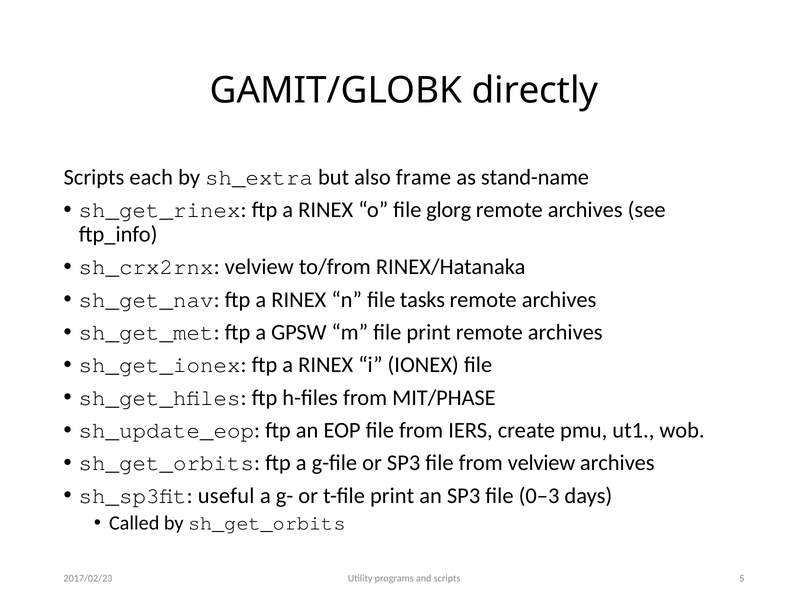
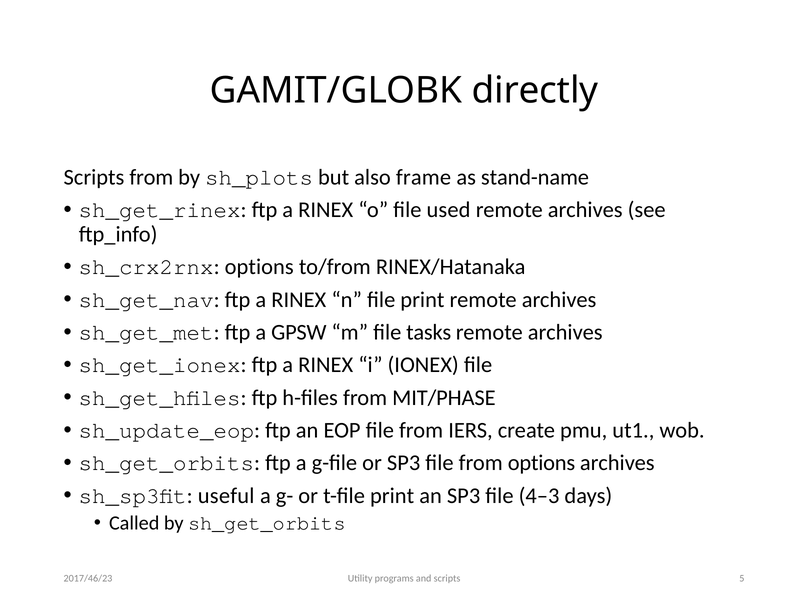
Scripts each: each -> from
sh_extra: sh_extra -> sh_plots
glorg: glorg -> used
sh_crx2rnx velview: velview -> options
file tasks: tasks -> print
file print: print -> tasks
from velview: velview -> options
0–3: 0–3 -> 4–3
2017/02/23: 2017/02/23 -> 2017/46/23
